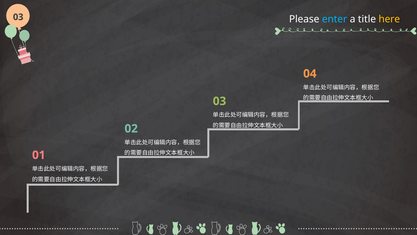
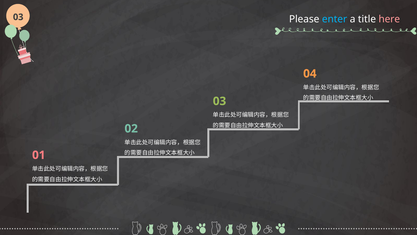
here colour: yellow -> pink
